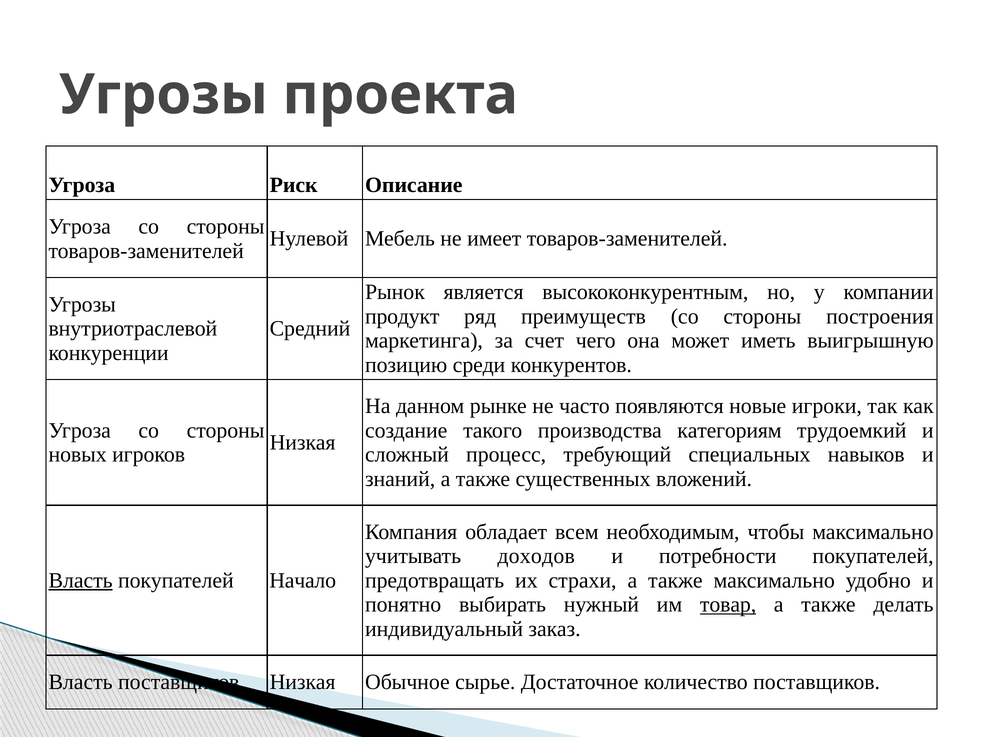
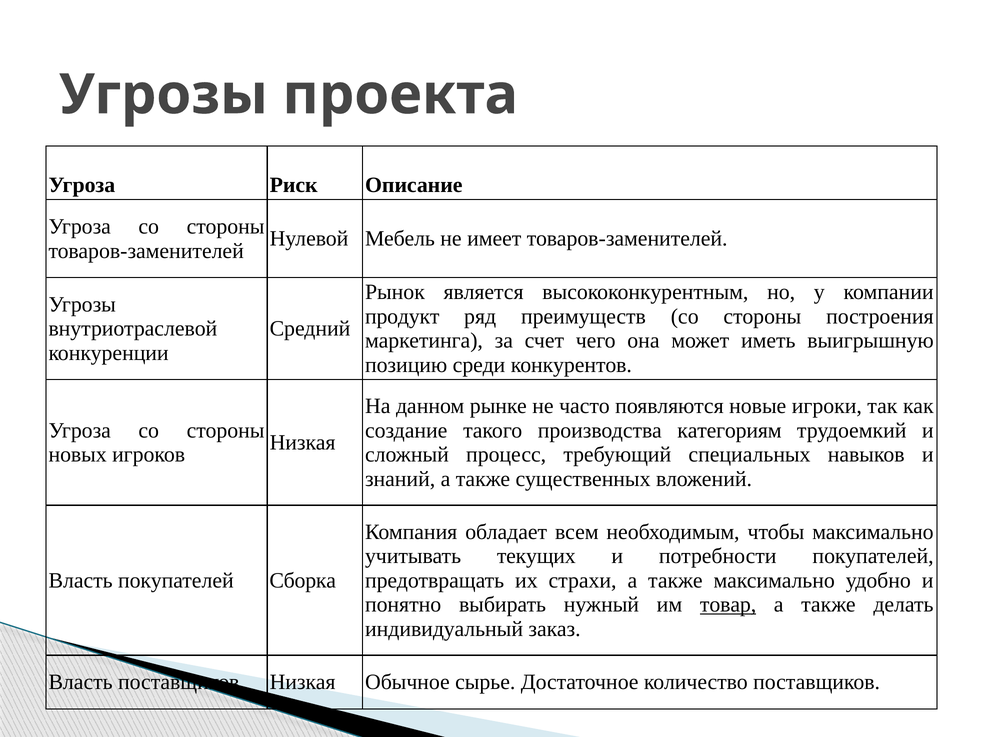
доходов: доходов -> текущих
Власть at (81, 581) underline: present -> none
Начало: Начало -> Сборка
